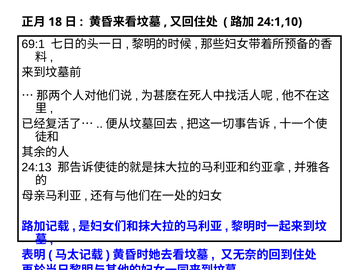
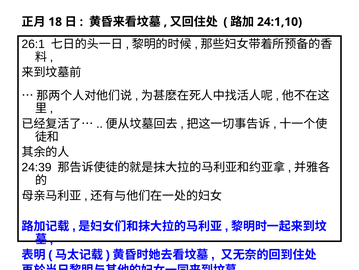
69:1: 69:1 -> 26:1
24:13: 24:13 -> 24:39
